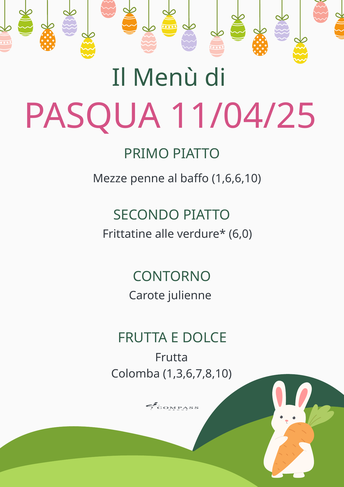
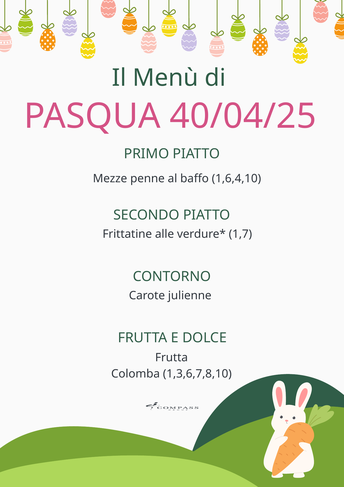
11/04/25: 11/04/25 -> 40/04/25
1,6,6,10: 1,6,6,10 -> 1,6,4,10
6,0: 6,0 -> 1,7
